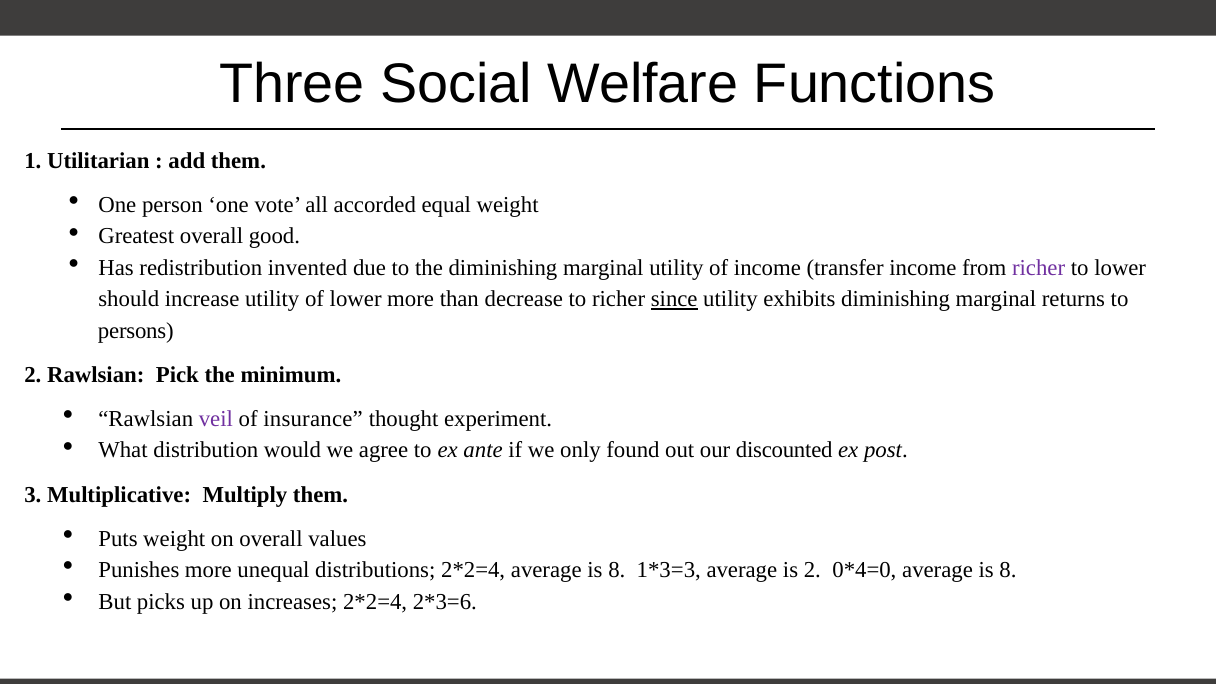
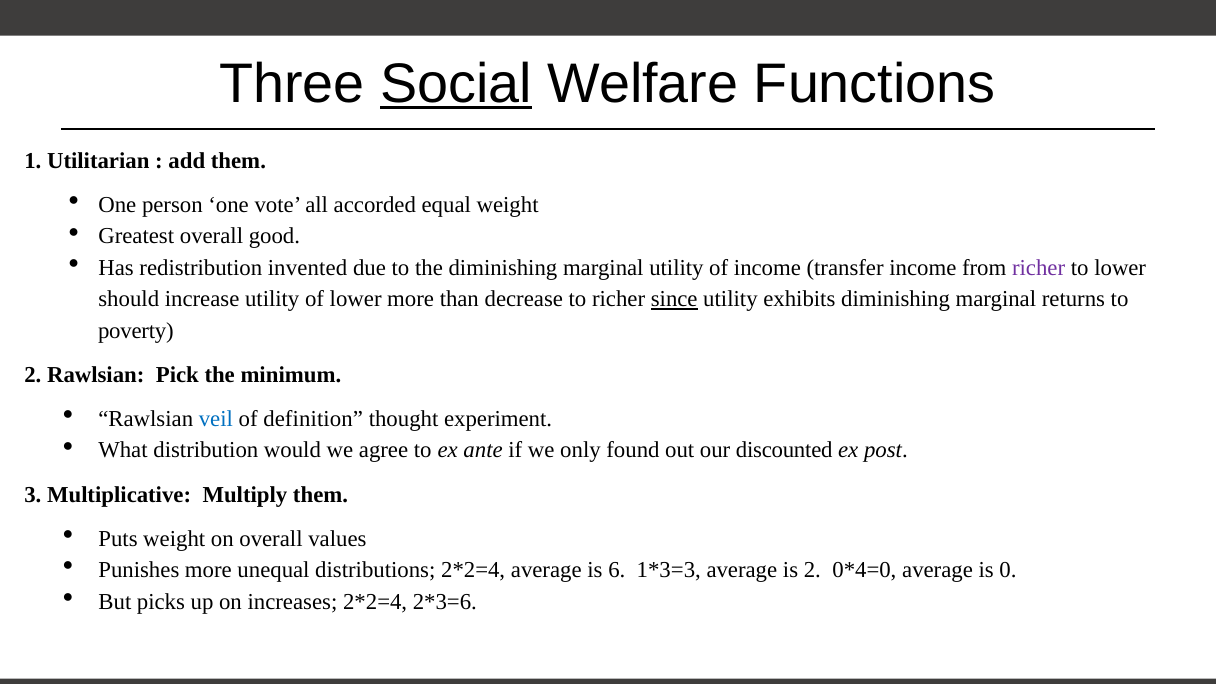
Social underline: none -> present
persons: persons -> poverty
veil colour: purple -> blue
insurance: insurance -> definition
8 at (617, 570): 8 -> 6
8 at (1008, 570): 8 -> 0
